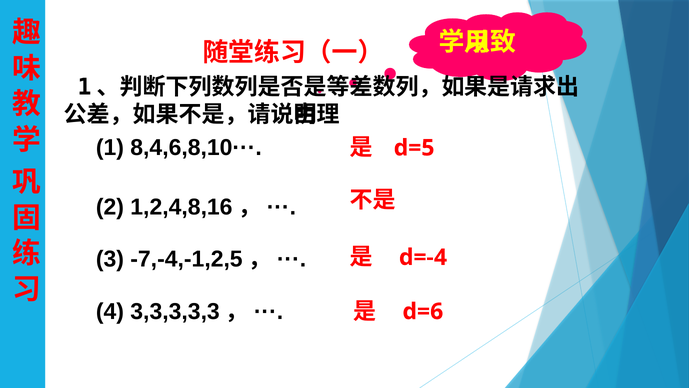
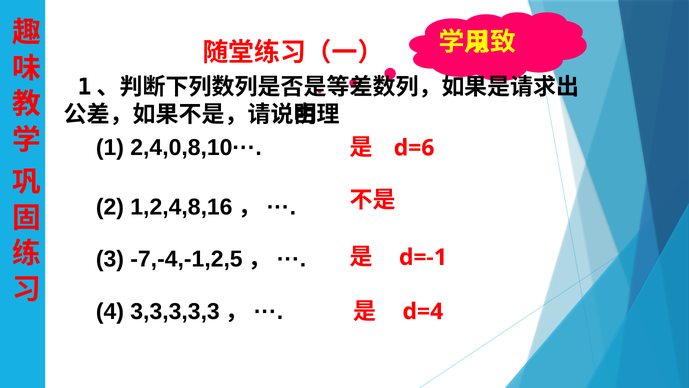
8,4,6,8,10···: 8,4,6,8,10··· -> 2,4,0,8,10···
d=5: d=5 -> d=6
d=-4: d=-4 -> d=-1
d=6: d=6 -> d=4
